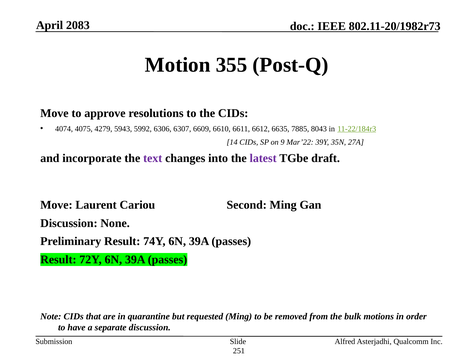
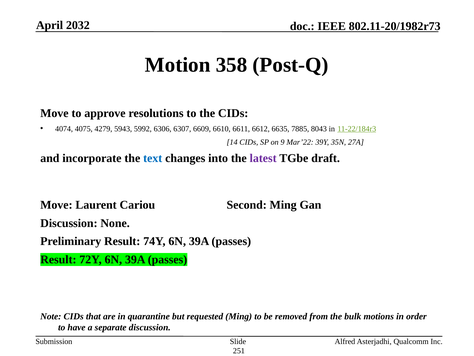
2083: 2083 -> 2032
355: 355 -> 358
text colour: purple -> blue
